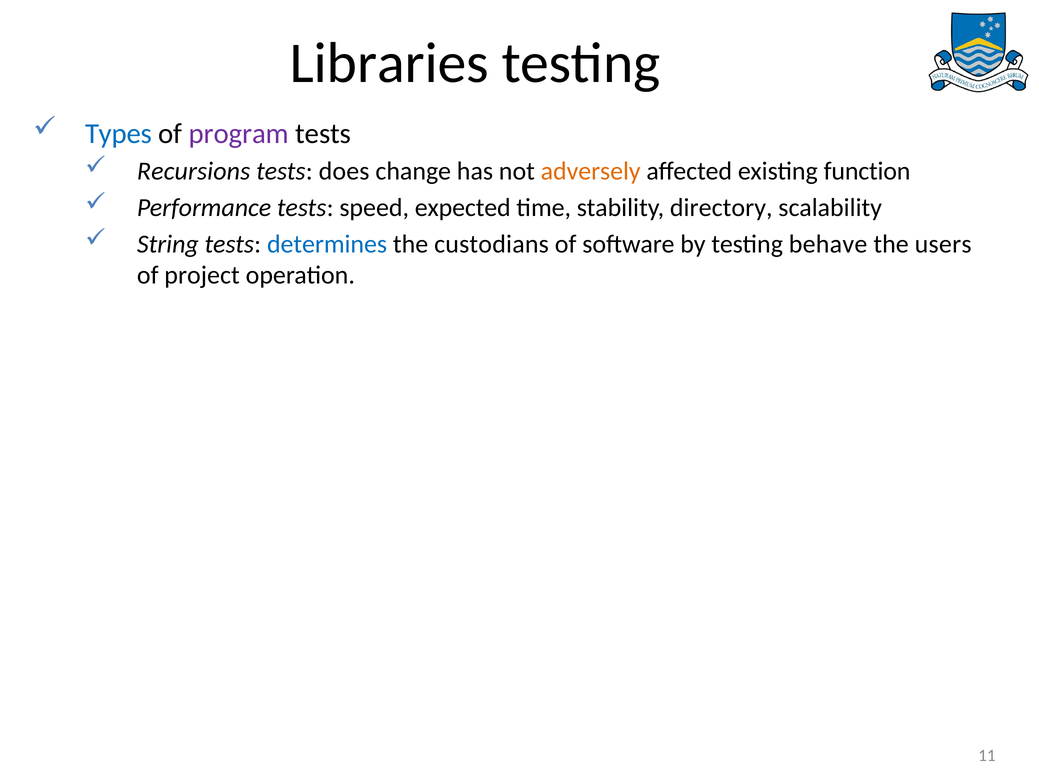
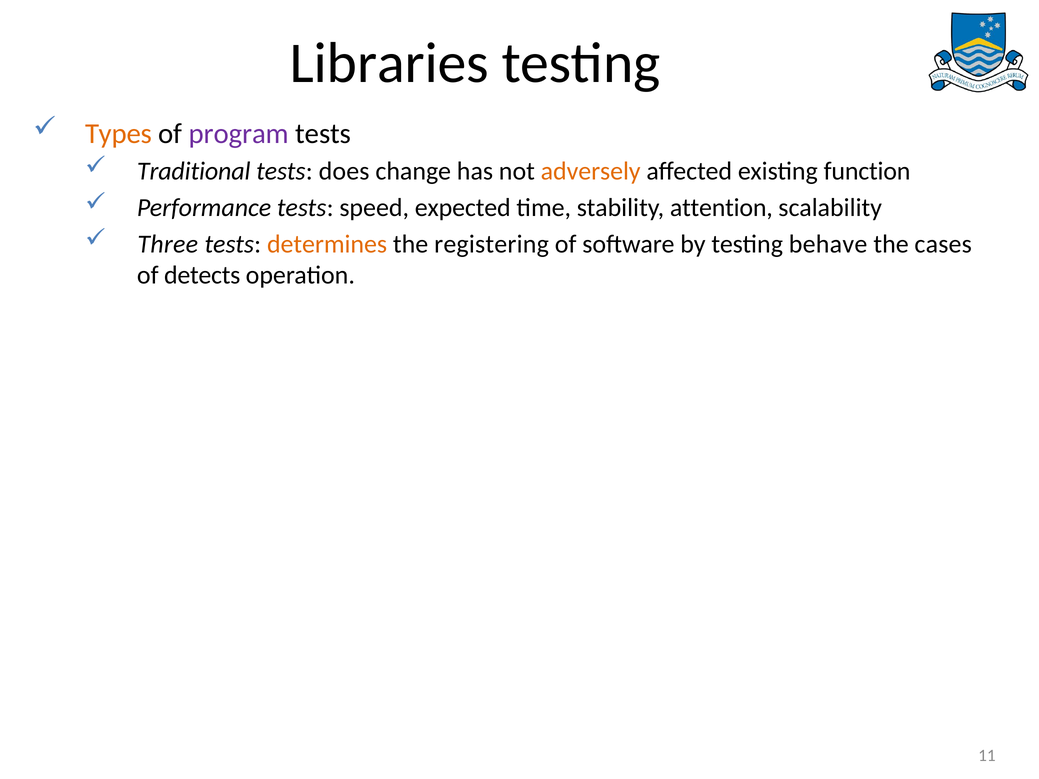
Types colour: blue -> orange
Recursions: Recursions -> Traditional
directory: directory -> attention
String: String -> Three
determines colour: blue -> orange
custodians: custodians -> registering
users: users -> cases
project: project -> detects
